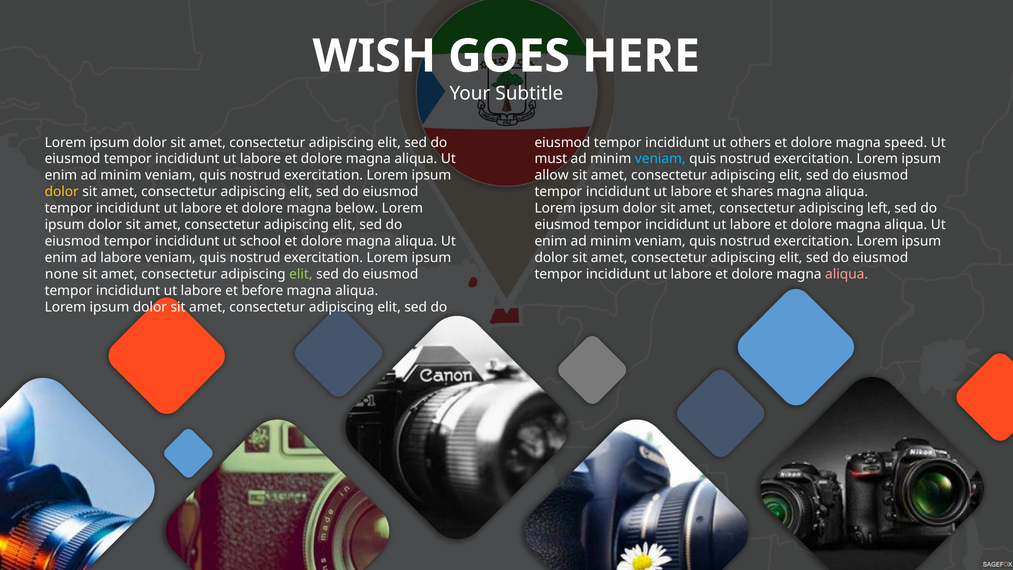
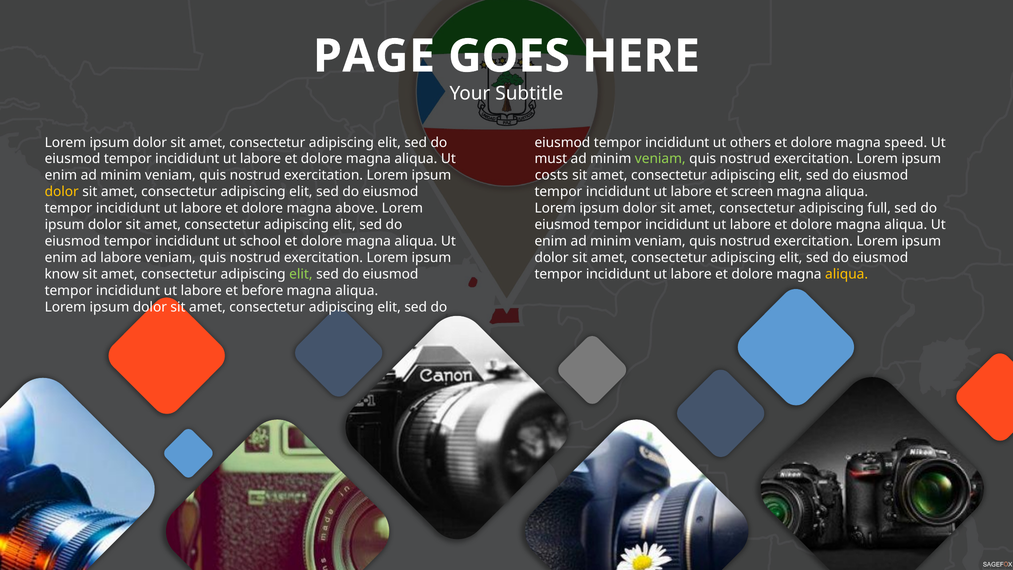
WISH: WISH -> PAGE
veniam at (660, 159) colour: light blue -> light green
allow: allow -> costs
shares: shares -> screen
below: below -> above
left: left -> full
none: none -> know
aliqua at (847, 274) colour: pink -> yellow
